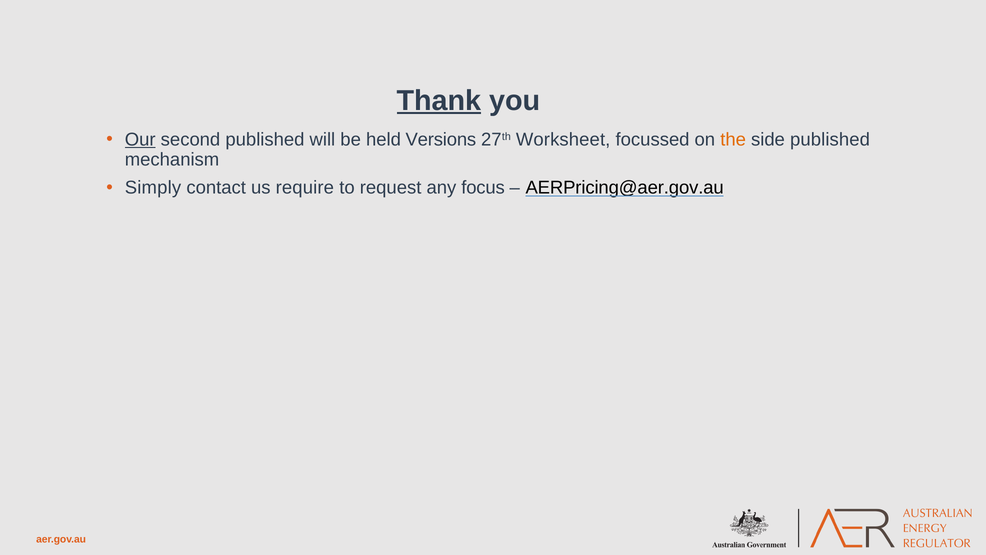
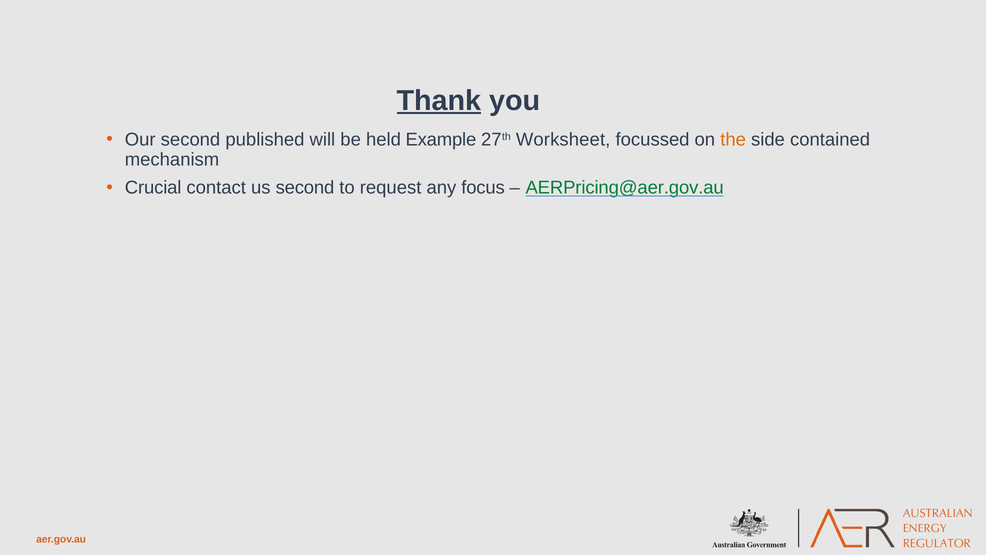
Our underline: present -> none
Versions: Versions -> Example
side published: published -> contained
Simply: Simply -> Crucial
us require: require -> second
AERPricing@aer.gov.au colour: black -> green
